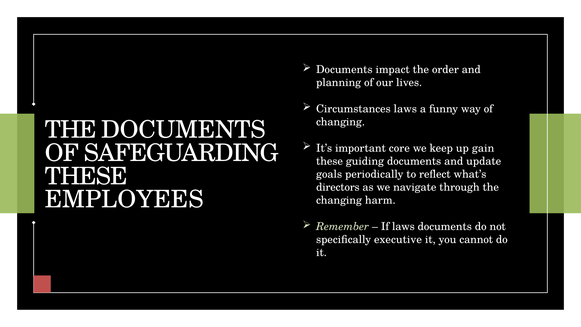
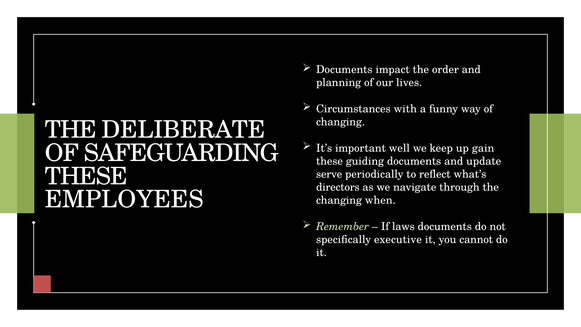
Circumstances laws: laws -> with
THE DOCUMENTS: DOCUMENTS -> DELIBERATE
core: core -> well
goals: goals -> serve
harm: harm -> when
